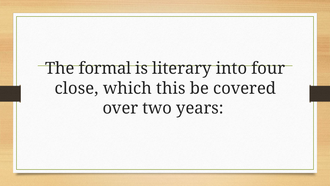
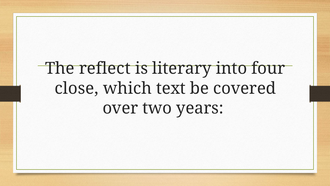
formal: formal -> reflect
this: this -> text
